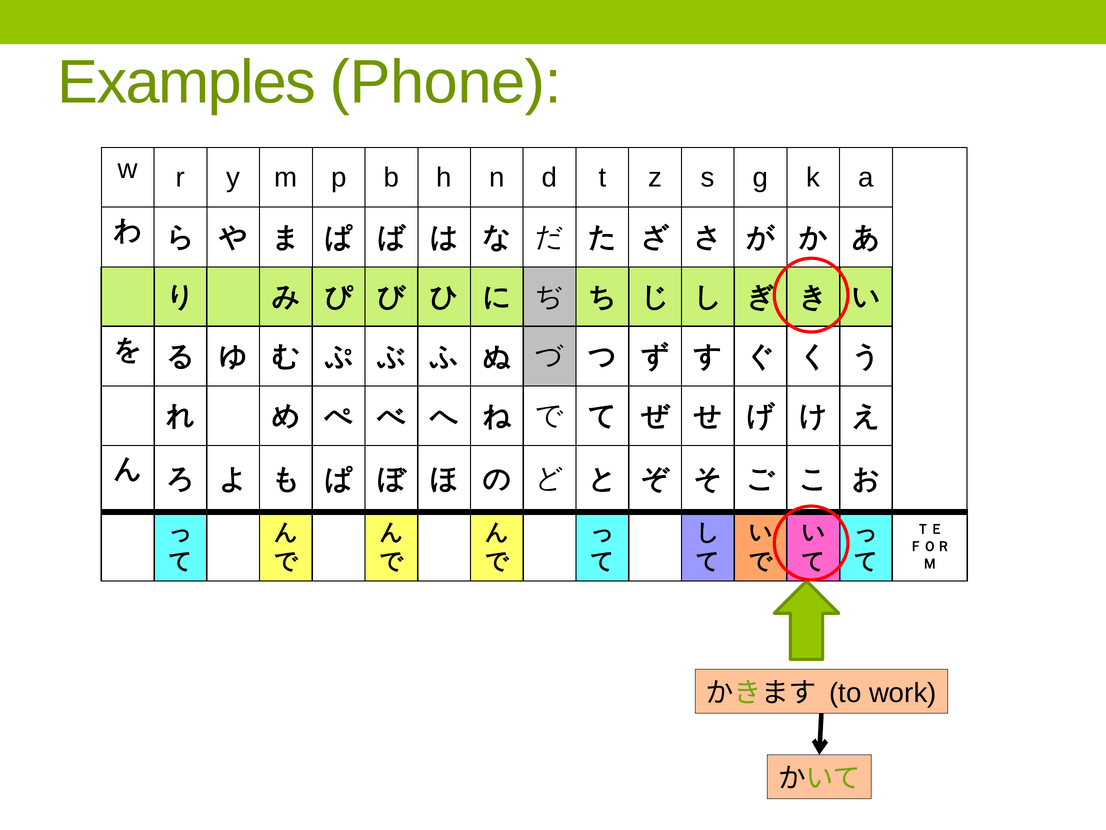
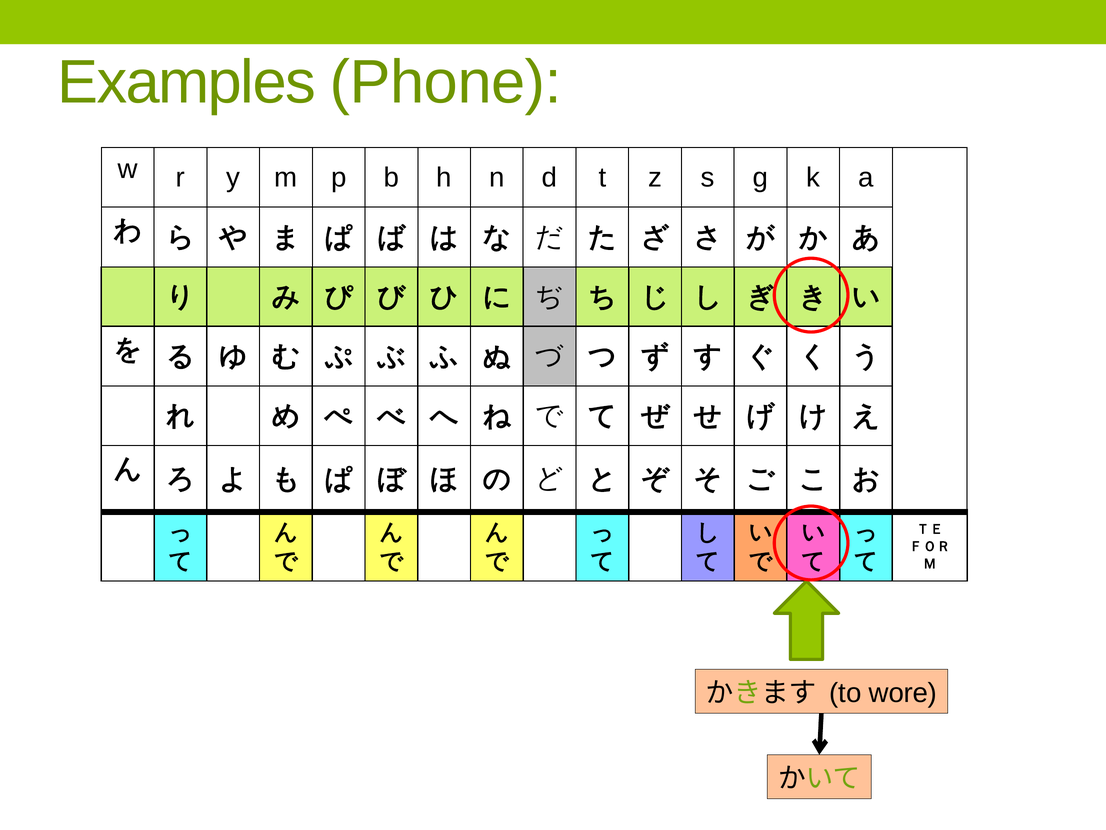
work: work -> wore
